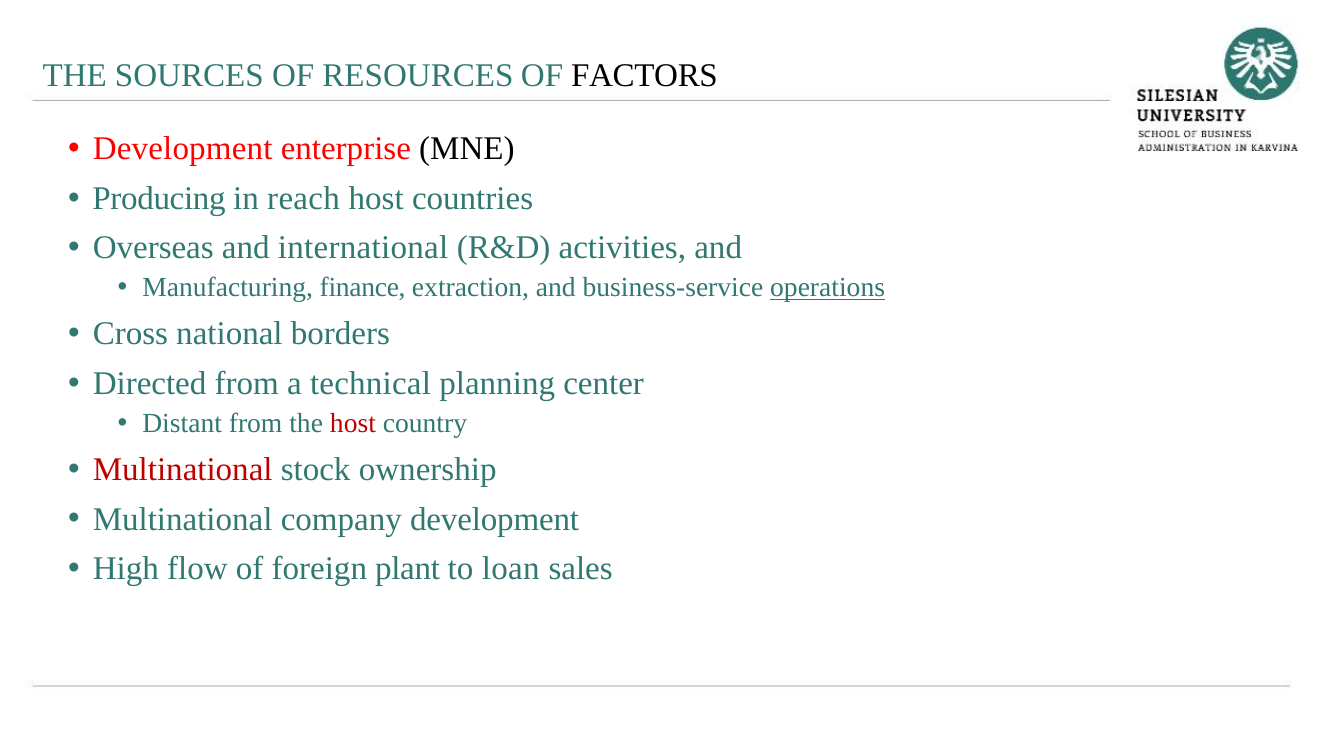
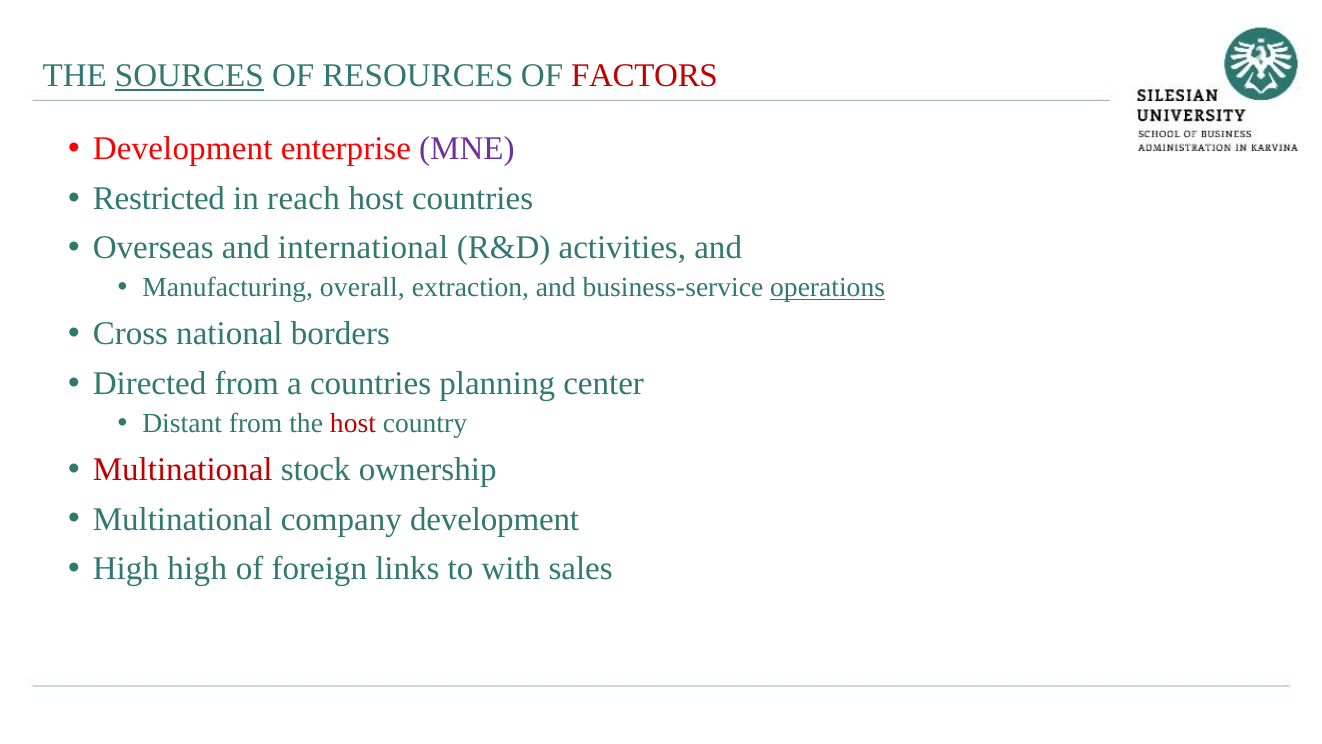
SOURCES underline: none -> present
FACTORS colour: black -> red
MNE colour: black -> purple
Producing: Producing -> Restricted
finance: finance -> overall
a technical: technical -> countries
High flow: flow -> high
plant: plant -> links
loan: loan -> with
